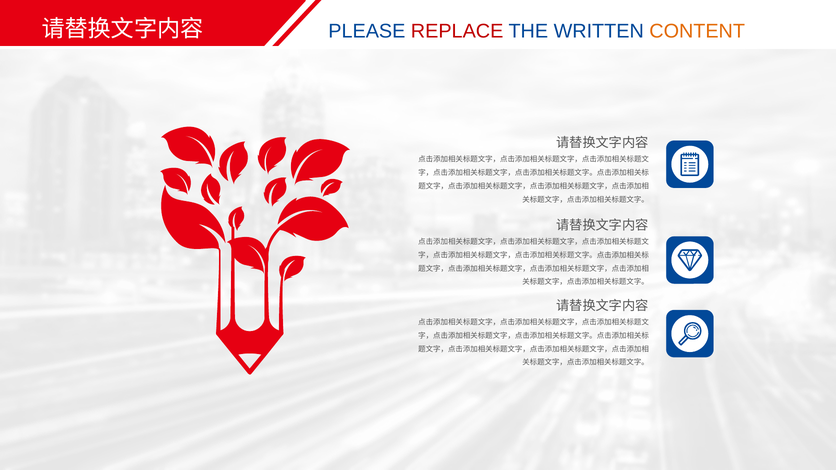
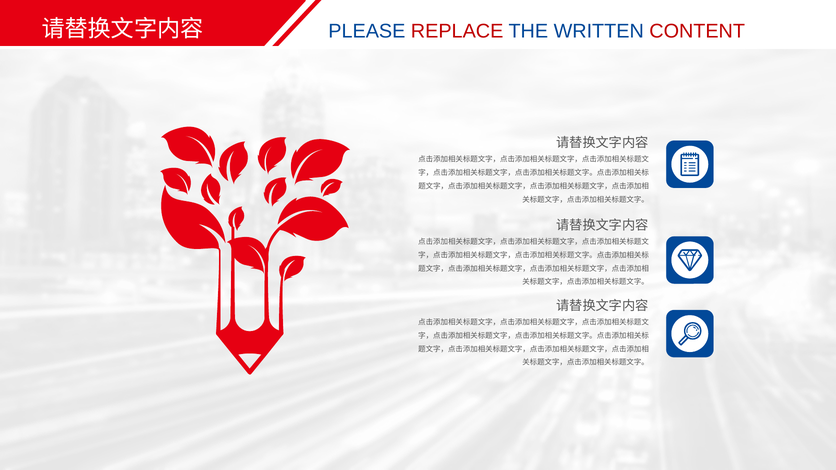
CONTENT colour: orange -> red
